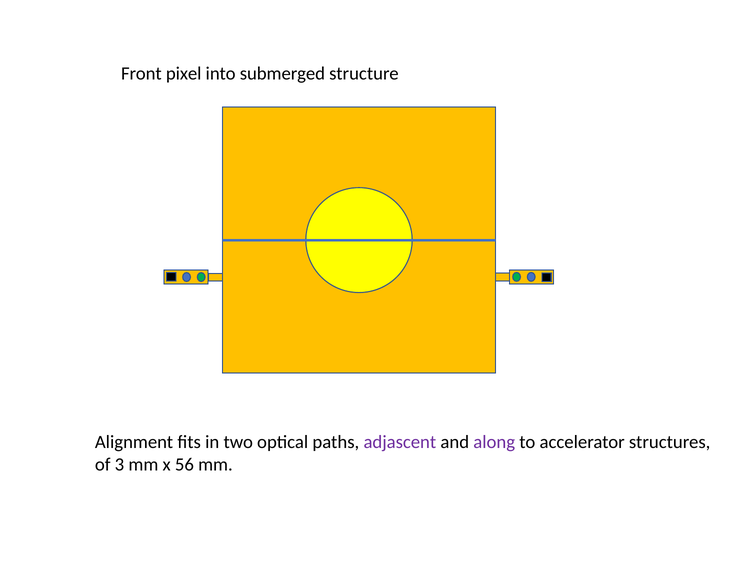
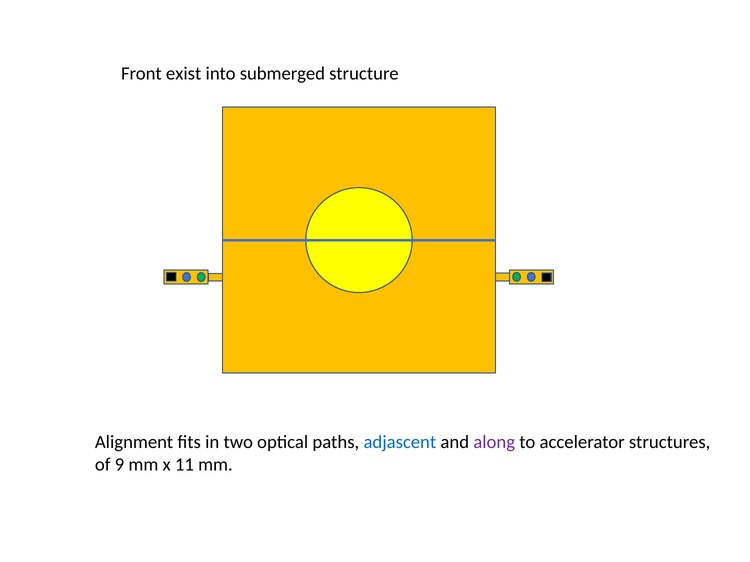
pixel: pixel -> exist
adjascent colour: purple -> blue
3: 3 -> 9
56: 56 -> 11
